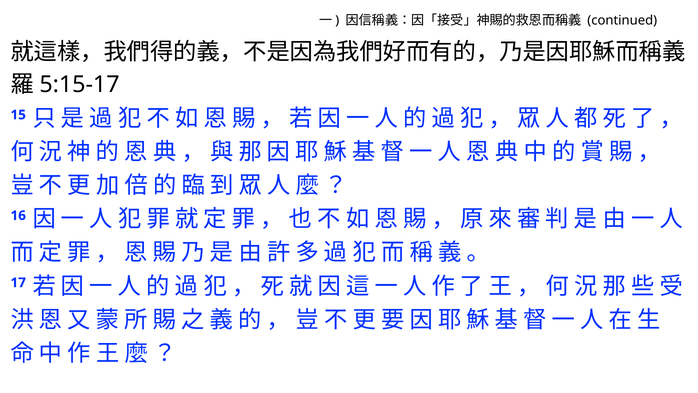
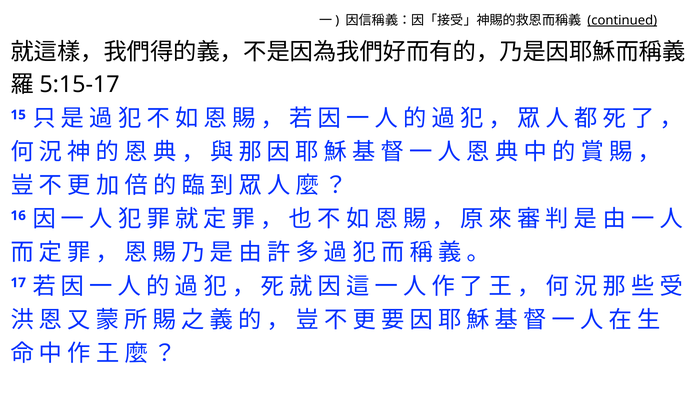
continued underline: none -> present
